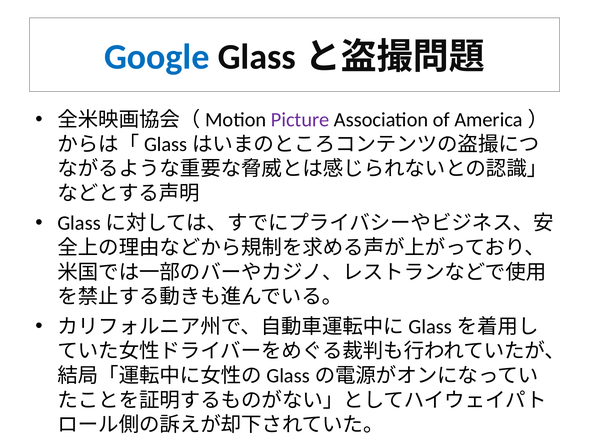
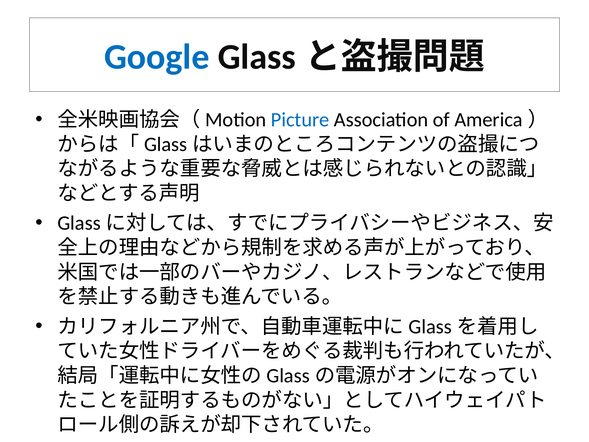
Picture colour: purple -> blue
